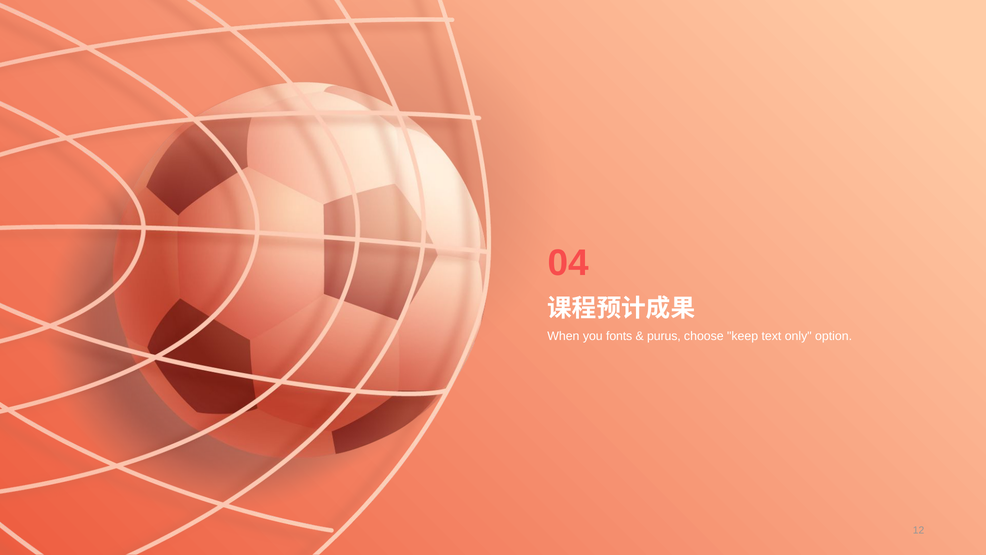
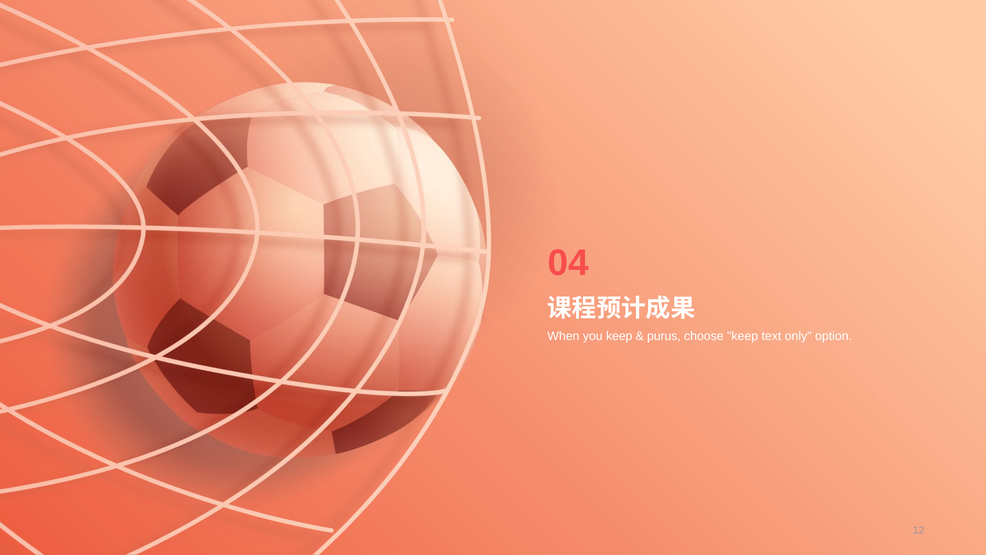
you fonts: fonts -> keep
